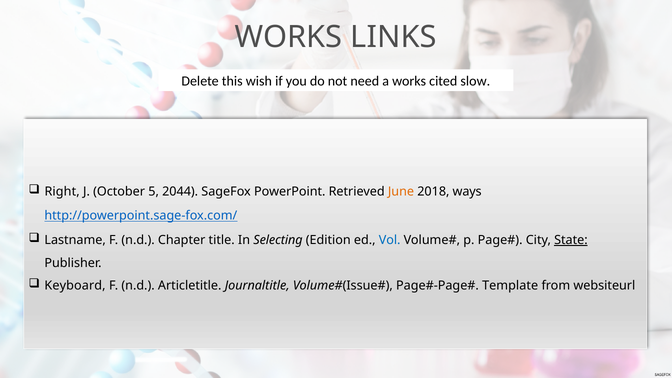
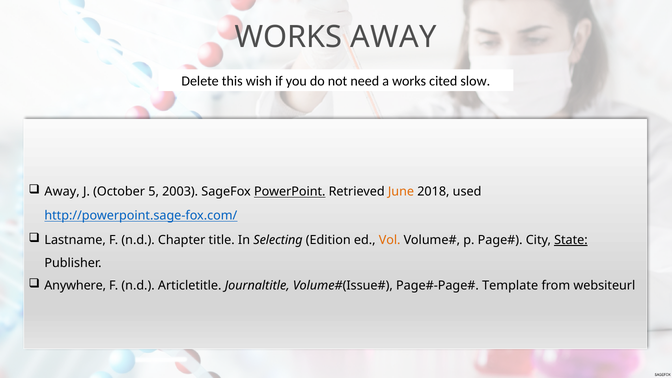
WORKS LINKS: LINKS -> AWAY
Right at (62, 192): Right -> Away
2044: 2044 -> 2003
PowerPoint underline: none -> present
ways: ways -> used
Vol colour: blue -> orange
Keyboard: Keyboard -> Anywhere
